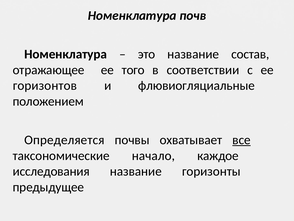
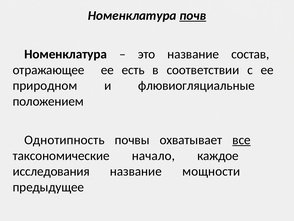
почв underline: none -> present
того: того -> есть
горизонтов: горизонтов -> природном
Определяется: Определяется -> Однотипность
горизонты: горизонты -> мощности
